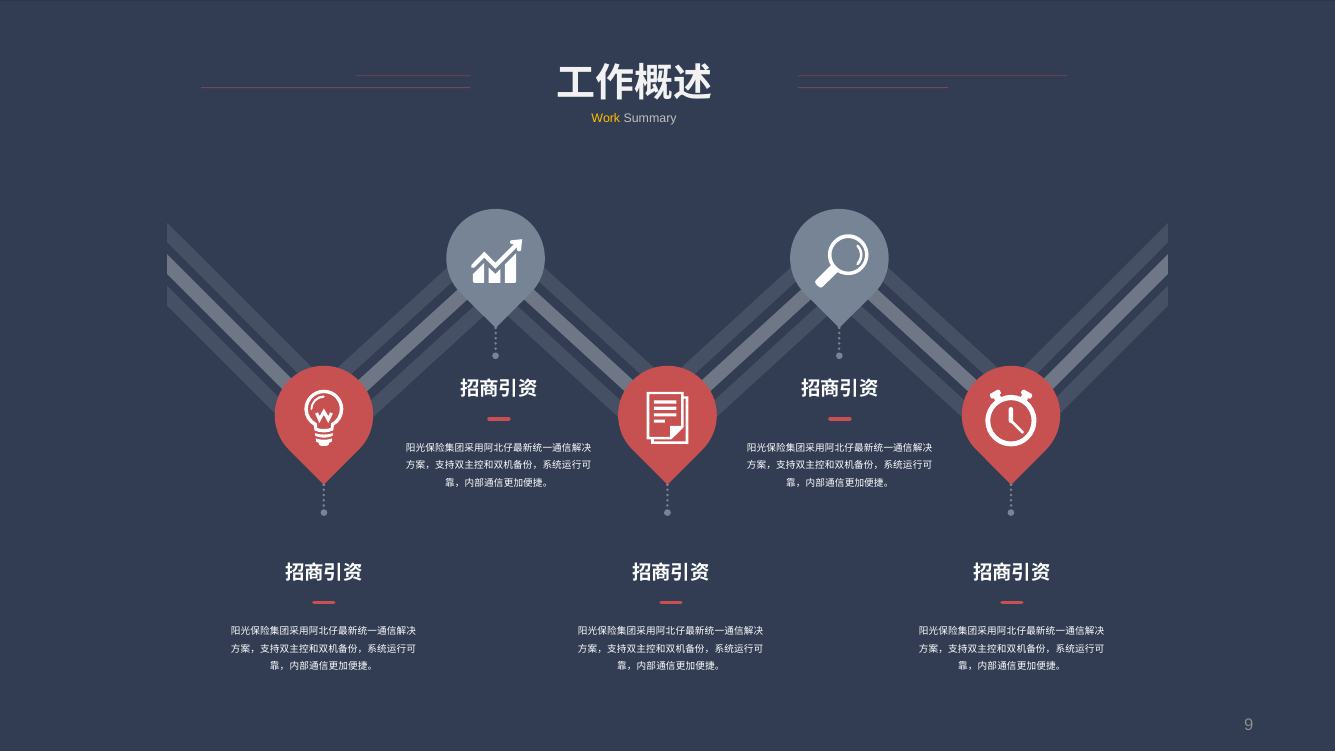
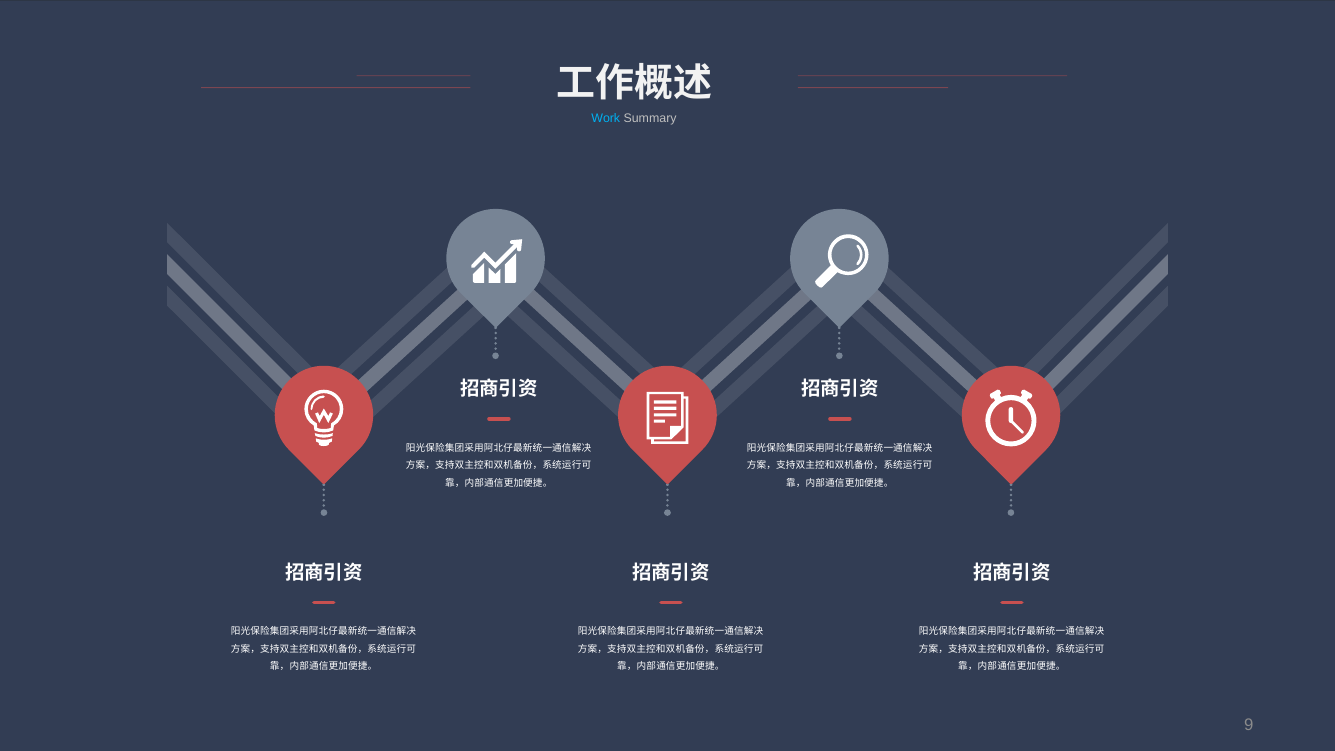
Work colour: yellow -> light blue
